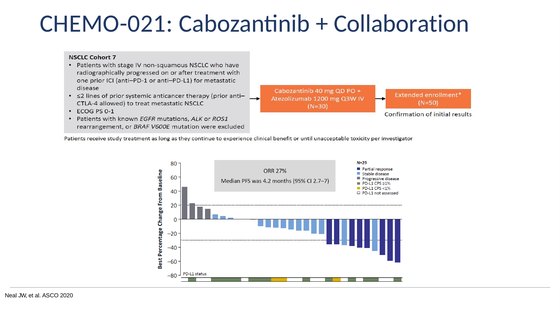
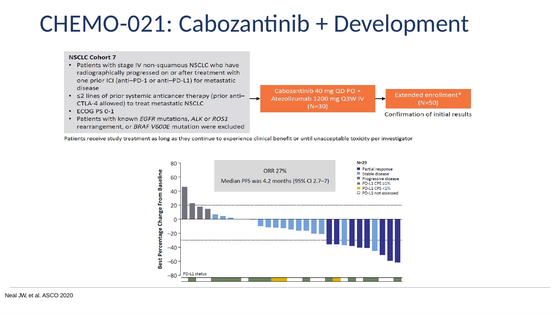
Collaboration: Collaboration -> Development
